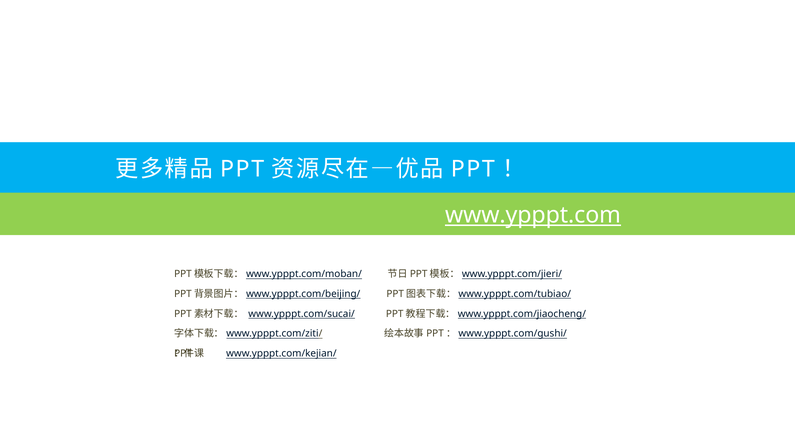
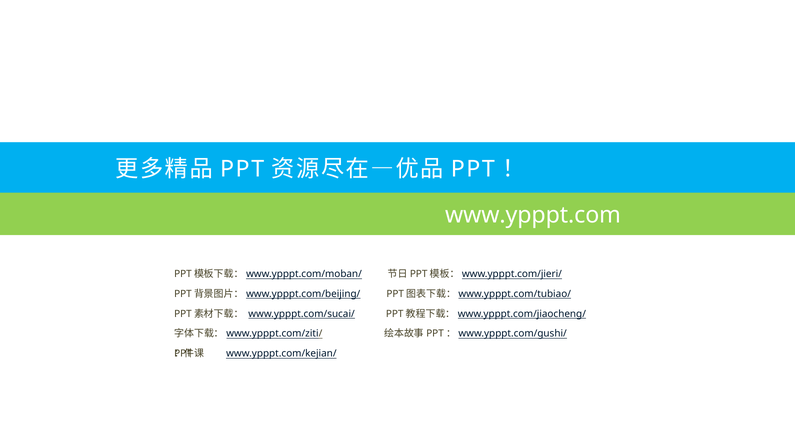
www.ypppt.com underline: present -> none
